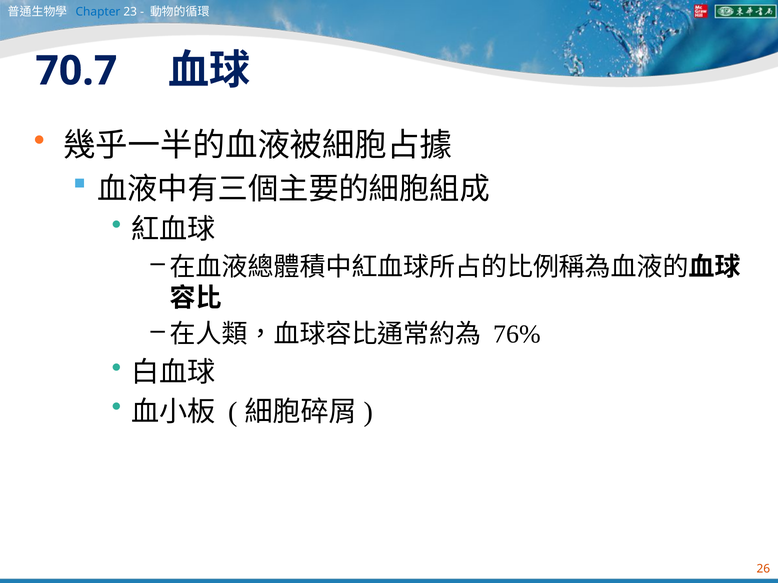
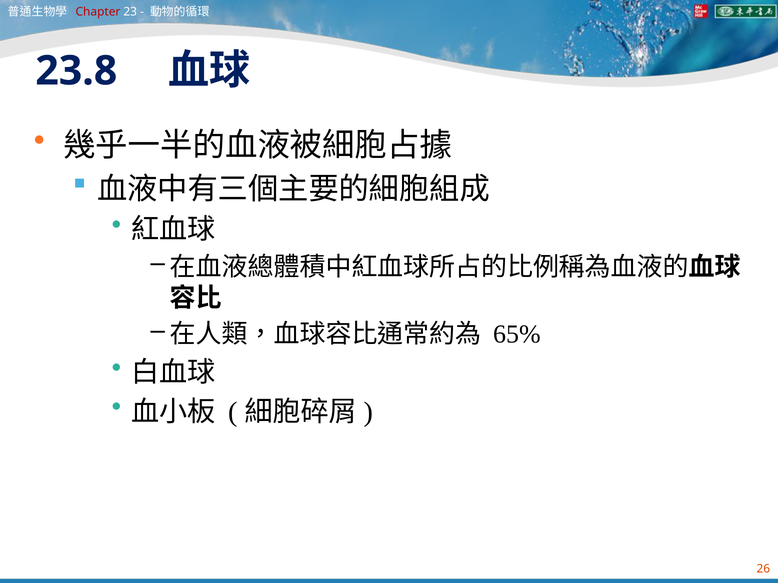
Chapter colour: blue -> red
70.7: 70.7 -> 23.8
76%: 76% -> 65%
